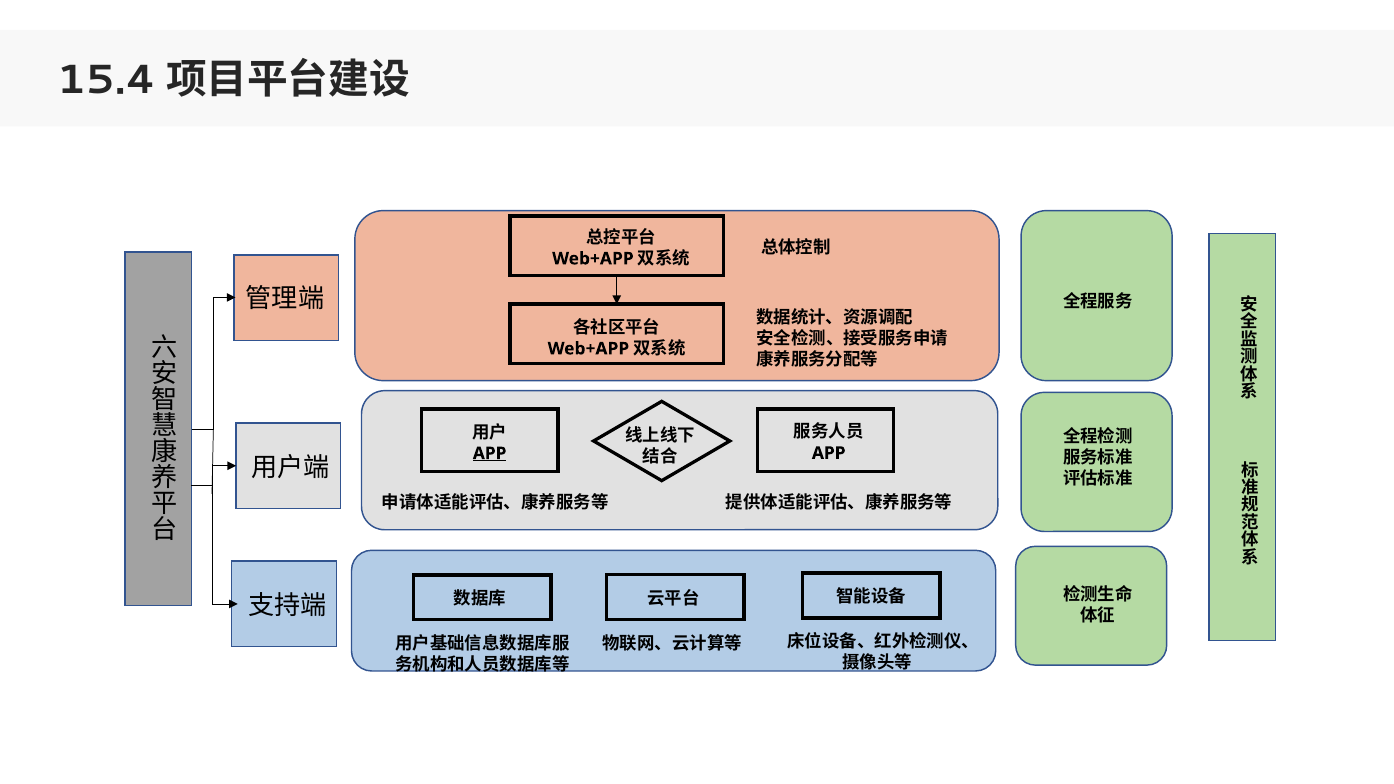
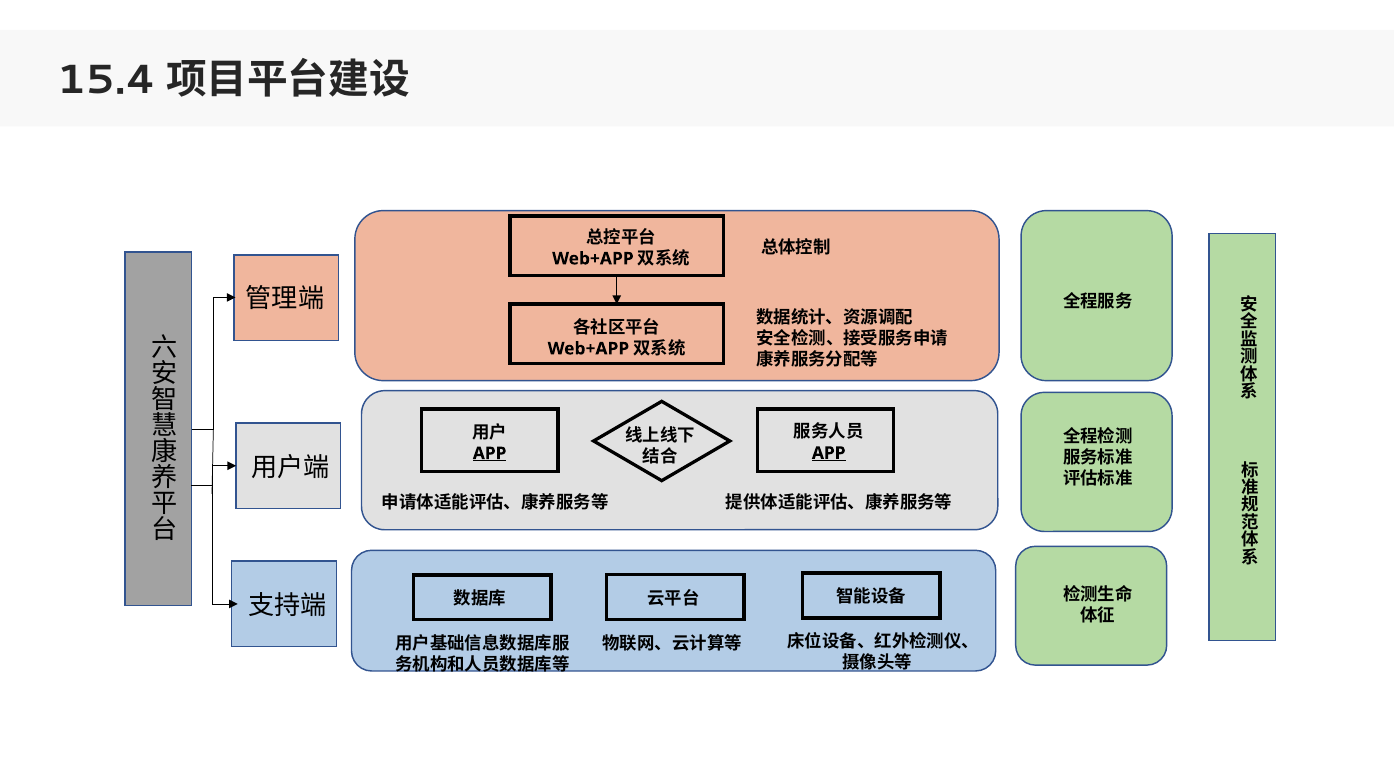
APP at (829, 453) underline: none -> present
